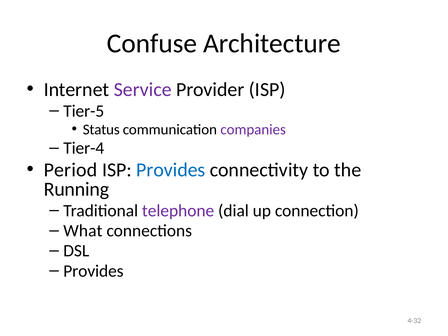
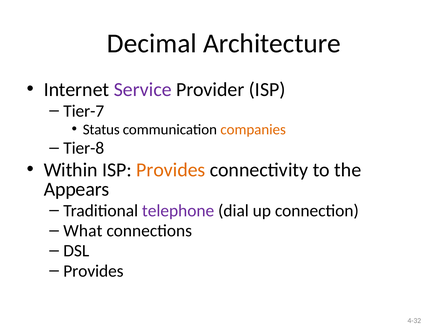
Confuse: Confuse -> Decimal
Tier-5: Tier-5 -> Tier-7
companies colour: purple -> orange
Tier-4: Tier-4 -> Tier-8
Period: Period -> Within
Provides at (171, 170) colour: blue -> orange
Running: Running -> Appears
